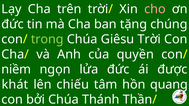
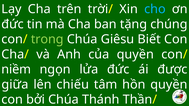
cho colour: pink -> light blue
Trời: Trời -> Biết
khát: khát -> giữa
hồn quang: quang -> quyền
